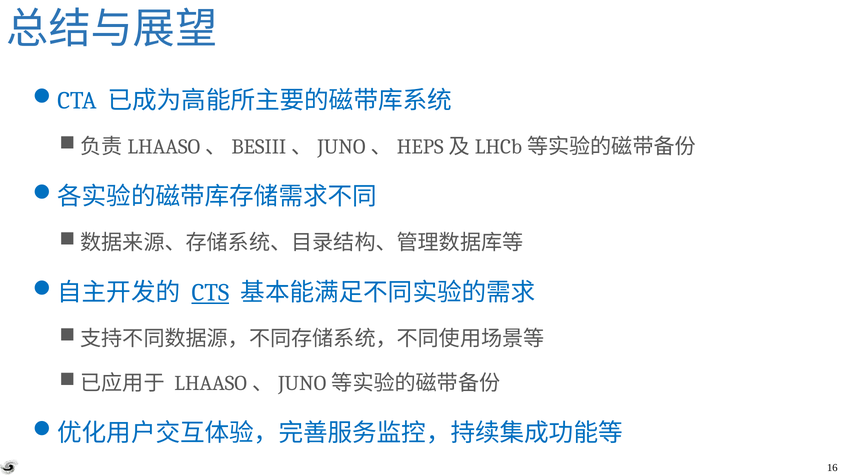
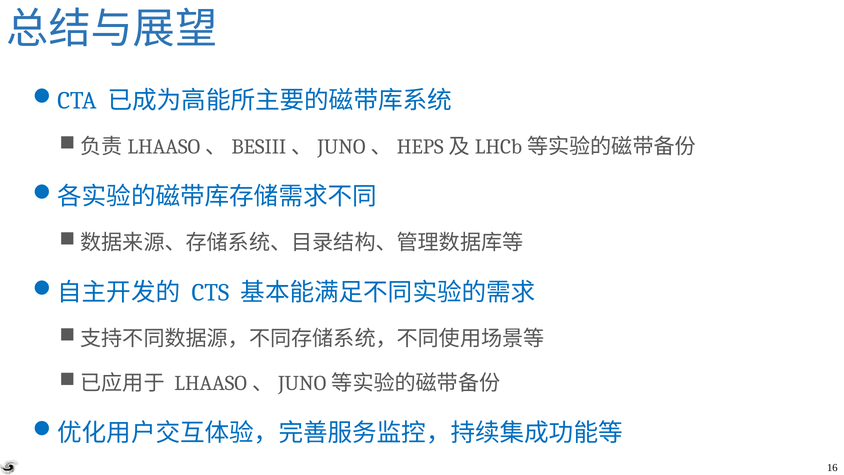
CTS underline: present -> none
